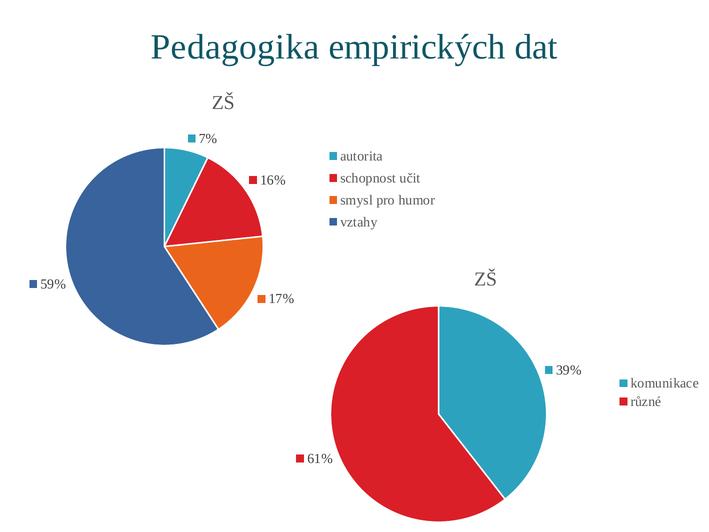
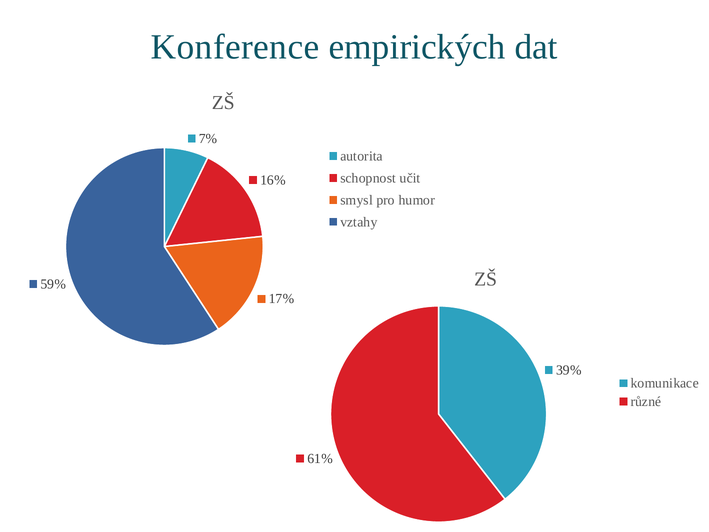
Pedagogika: Pedagogika -> Konference
